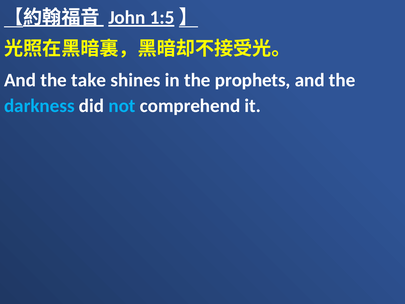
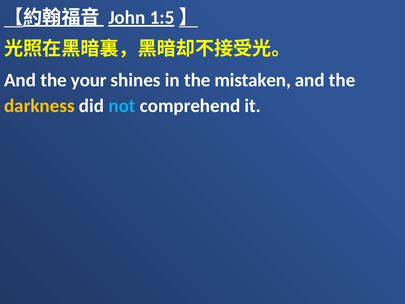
take: take -> your
prophets: prophets -> mistaken
darkness colour: light blue -> yellow
